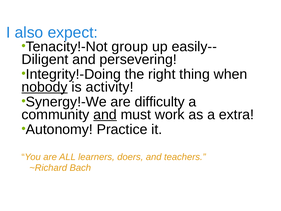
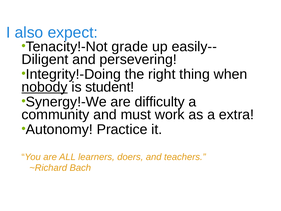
group: group -> grade
activity: activity -> student
and at (105, 114) underline: present -> none
